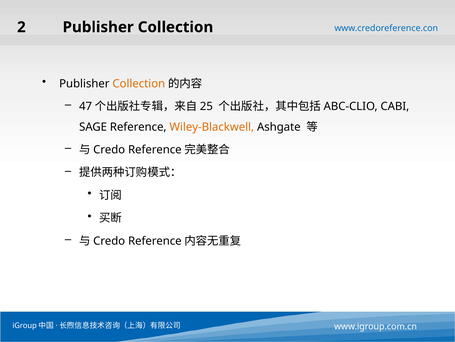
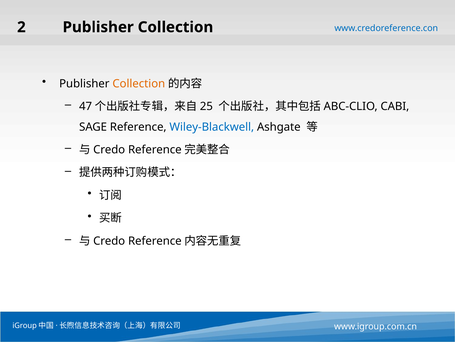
Wiley-Blackwell colour: orange -> blue
